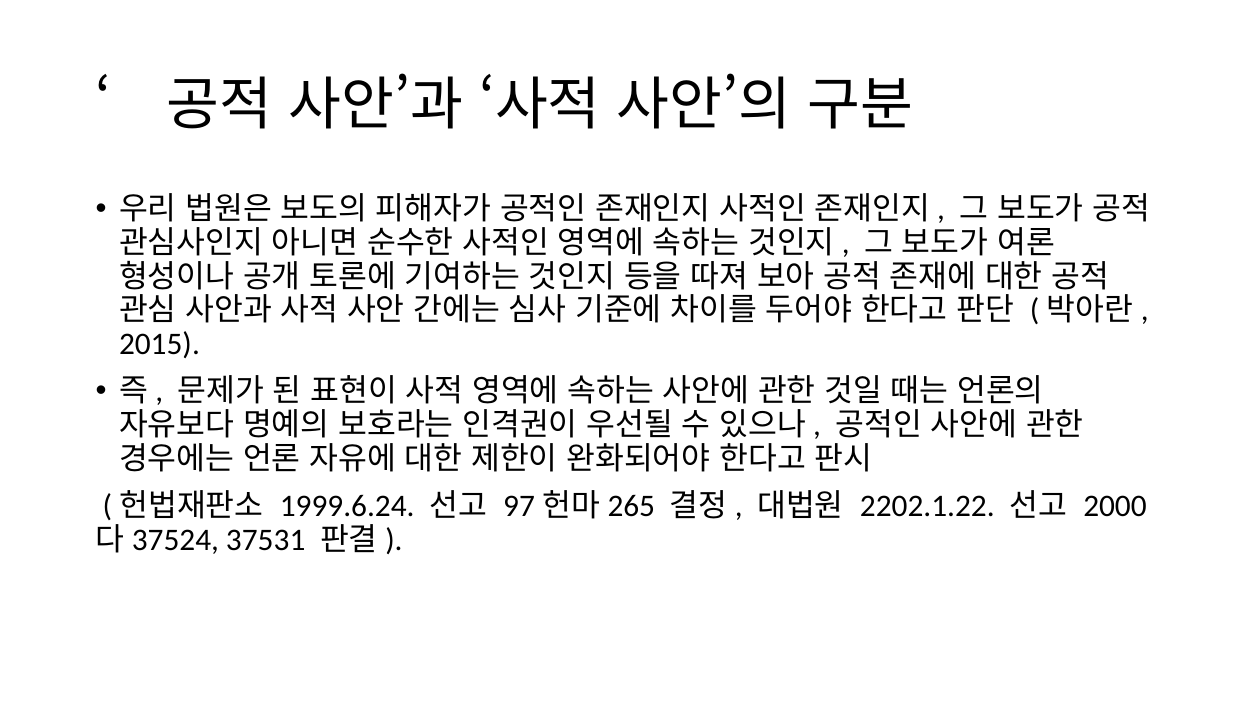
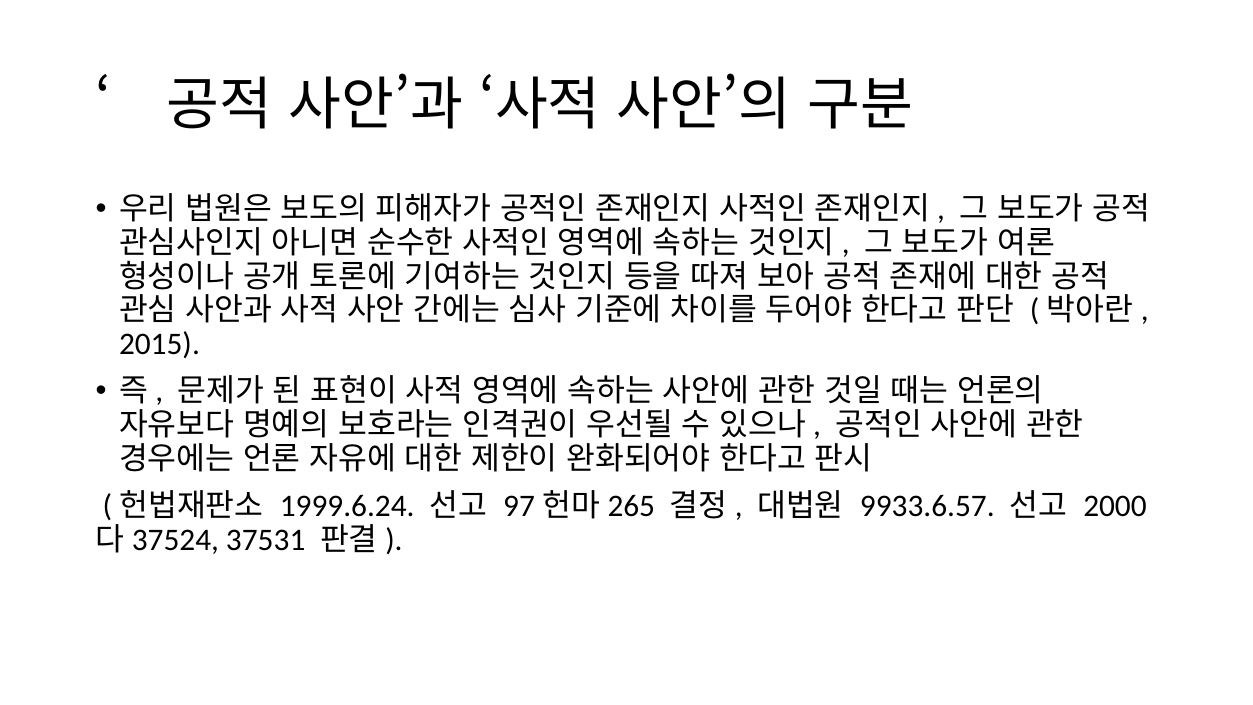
2202.1.22: 2202.1.22 -> 9933.6.57
